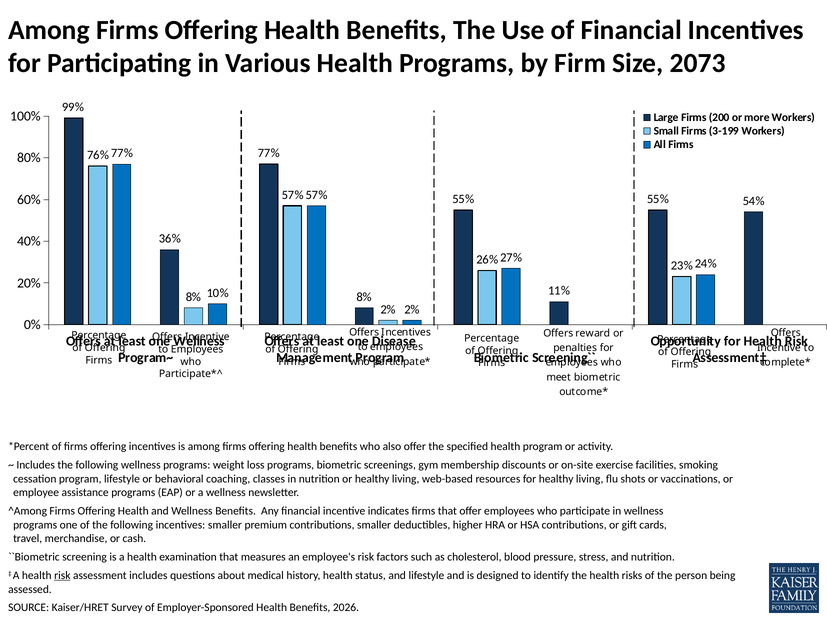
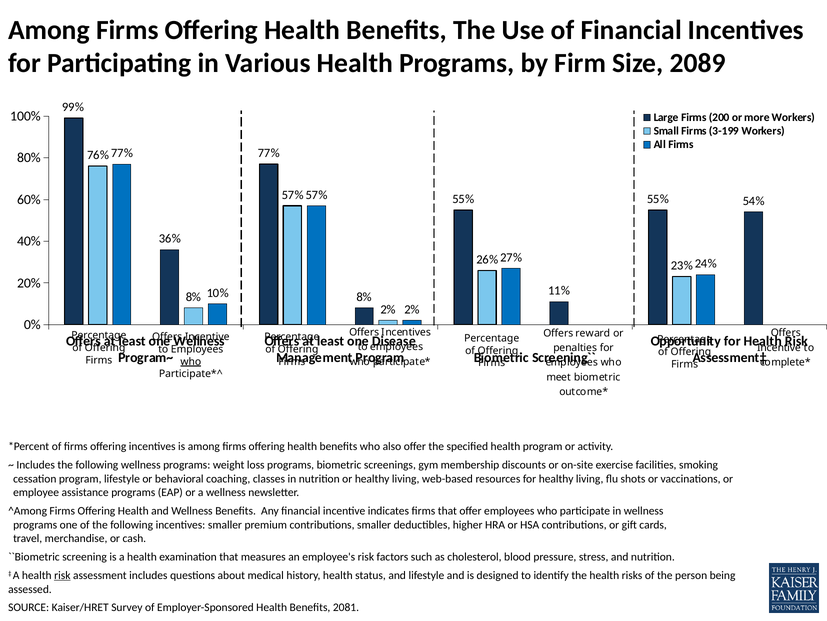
2073: 2073 -> 2089
who at (191, 361) underline: none -> present
2026: 2026 -> 2081
